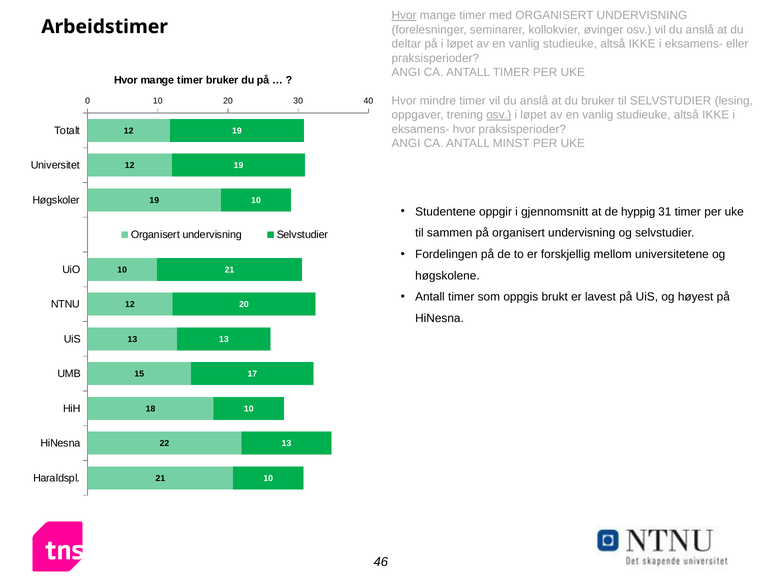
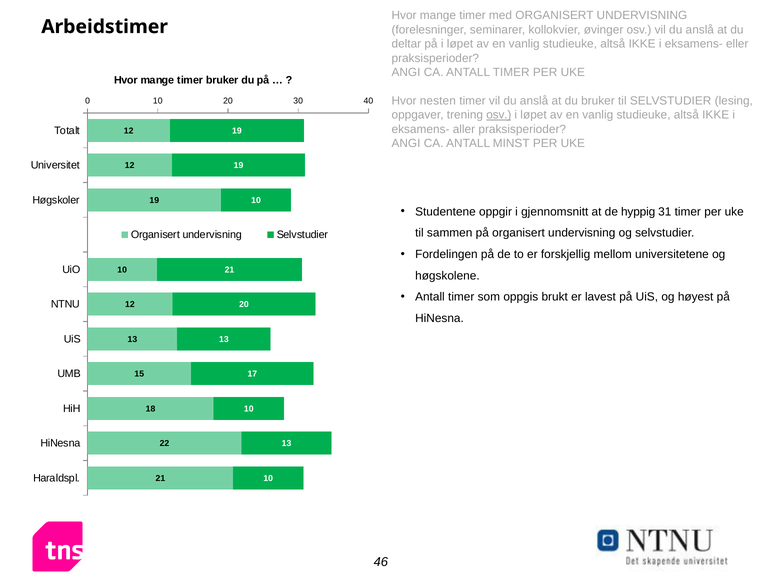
Hvor at (404, 15) underline: present -> none
mindre: mindre -> nesten
eksamens- hvor: hvor -> aller
